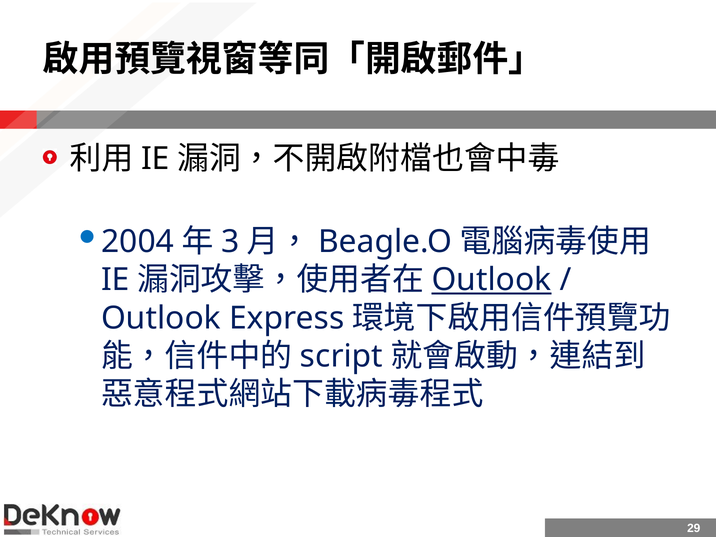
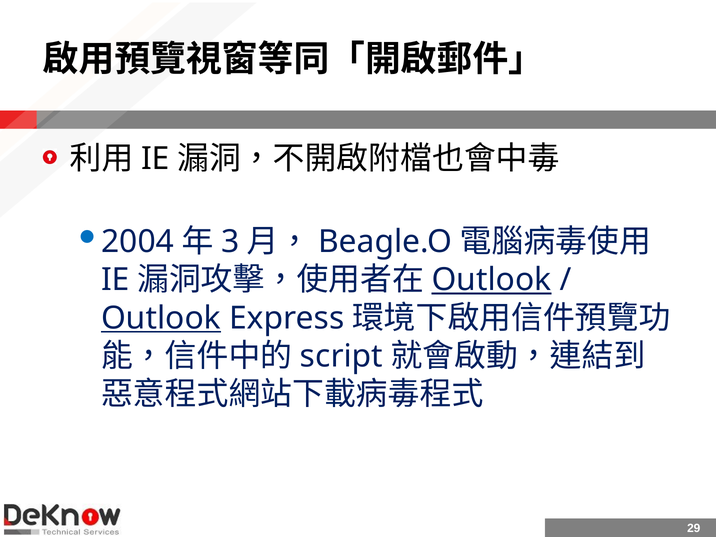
Outlook at (161, 318) underline: none -> present
